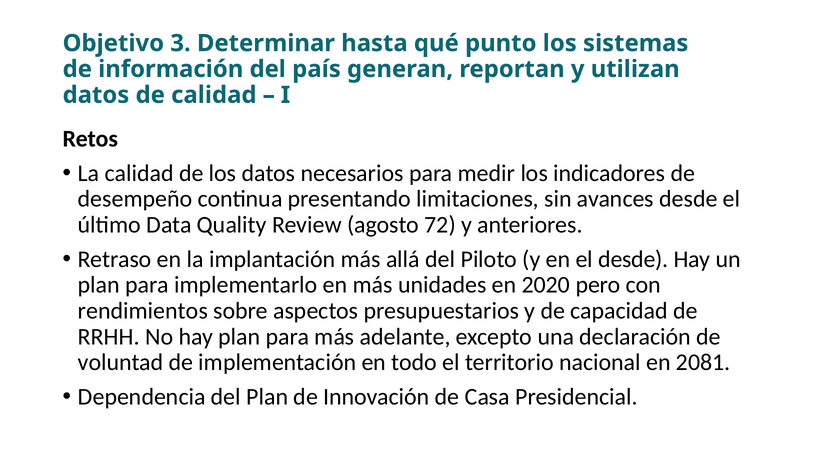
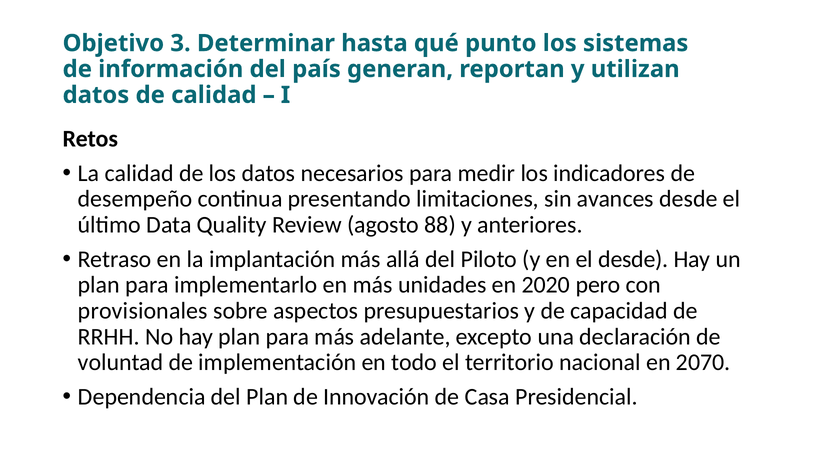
72: 72 -> 88
rendimientos: rendimientos -> provisionales
2081: 2081 -> 2070
